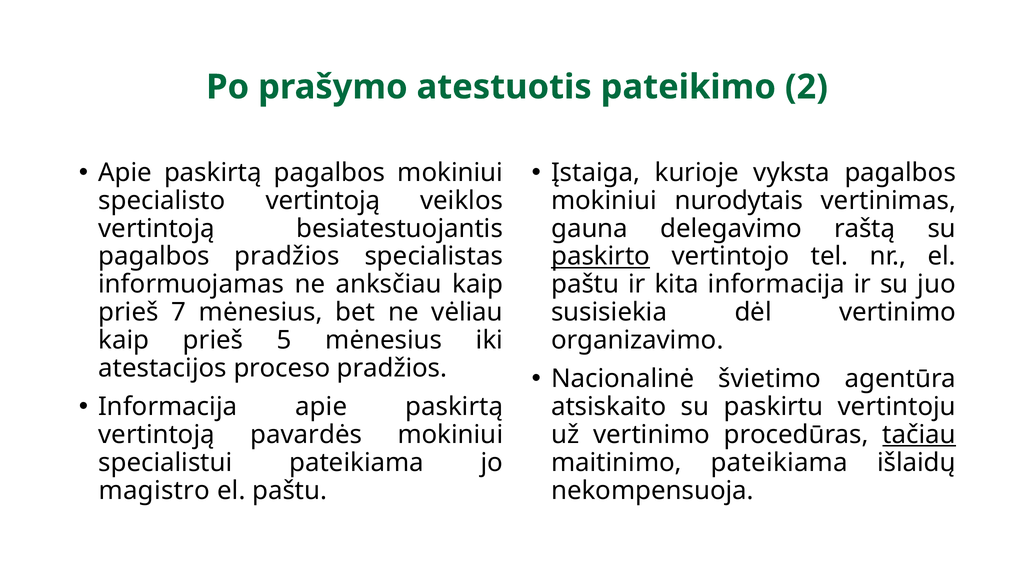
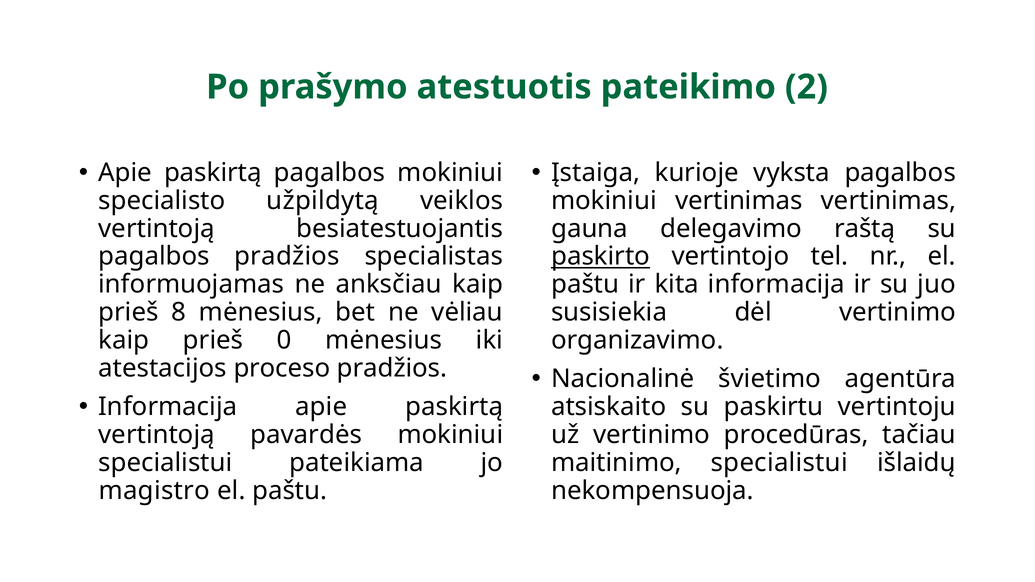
specialisto vertintoją: vertintoją -> užpildytą
mokiniui nurodytais: nurodytais -> vertinimas
7: 7 -> 8
5: 5 -> 0
tačiau underline: present -> none
maitinimo pateikiama: pateikiama -> specialistui
